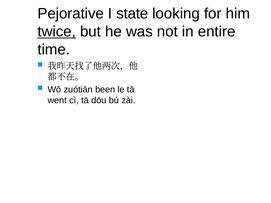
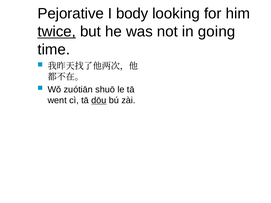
state: state -> body
entire: entire -> going
been: been -> shuō
dōu underline: none -> present
